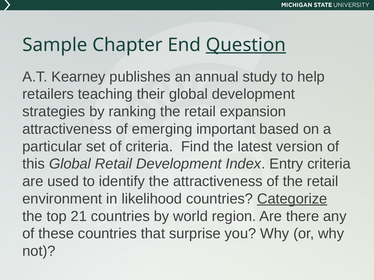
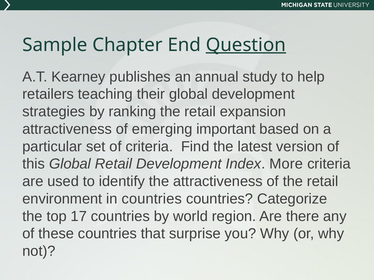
Entry: Entry -> More
in likelihood: likelihood -> countries
Categorize underline: present -> none
21: 21 -> 17
